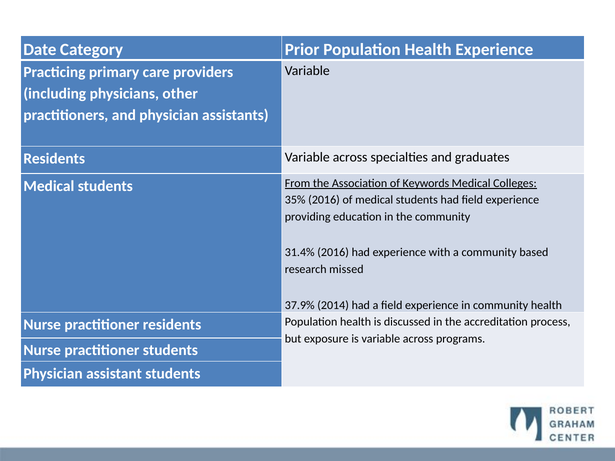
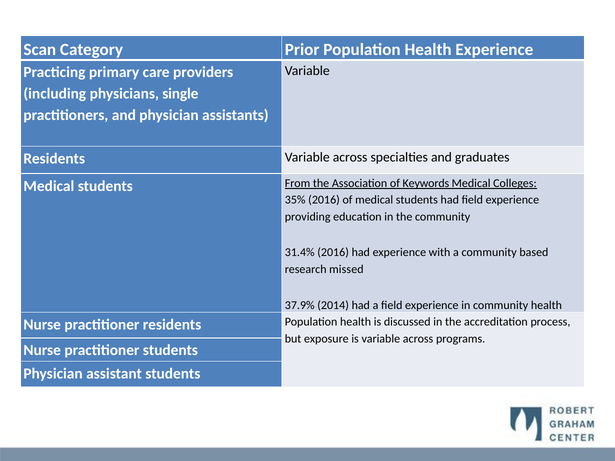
Date: Date -> Scan
other: other -> single
